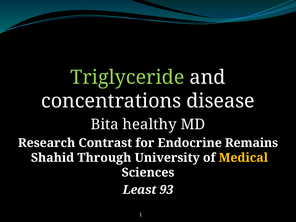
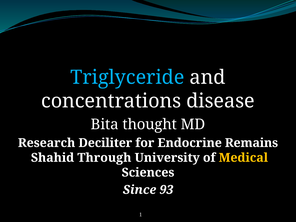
Triglyceride colour: light green -> light blue
healthy: healthy -> thought
Contrast: Contrast -> Deciliter
Least: Least -> Since
